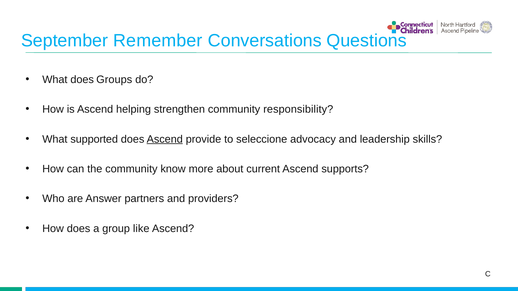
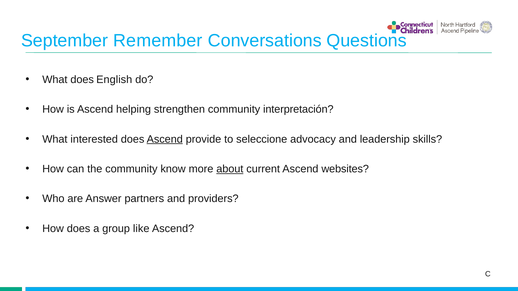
Groups: Groups -> English
responsibility: responsibility -> interpretación
supported: supported -> interested
about underline: none -> present
supports: supports -> websites
